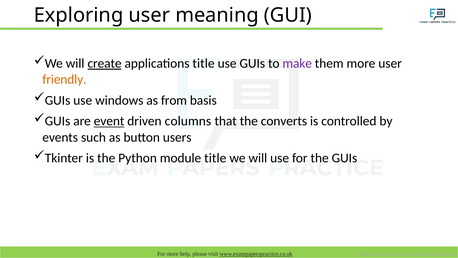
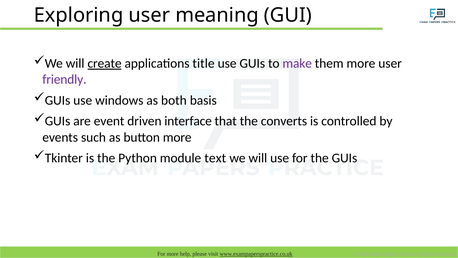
friendly colour: orange -> purple
from: from -> both
event underline: present -> none
columns: columns -> interface
button users: users -> more
module title: title -> text
